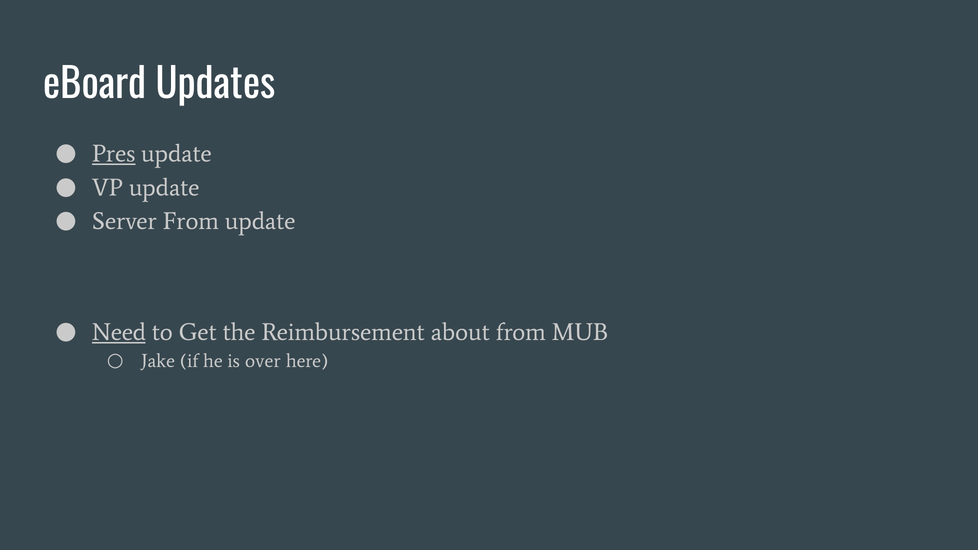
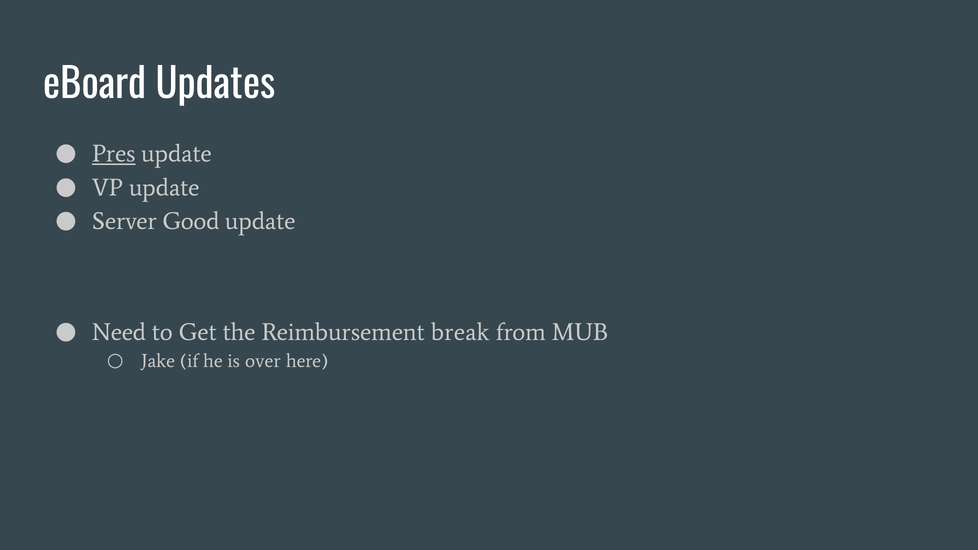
Server From: From -> Good
Need underline: present -> none
about: about -> break
